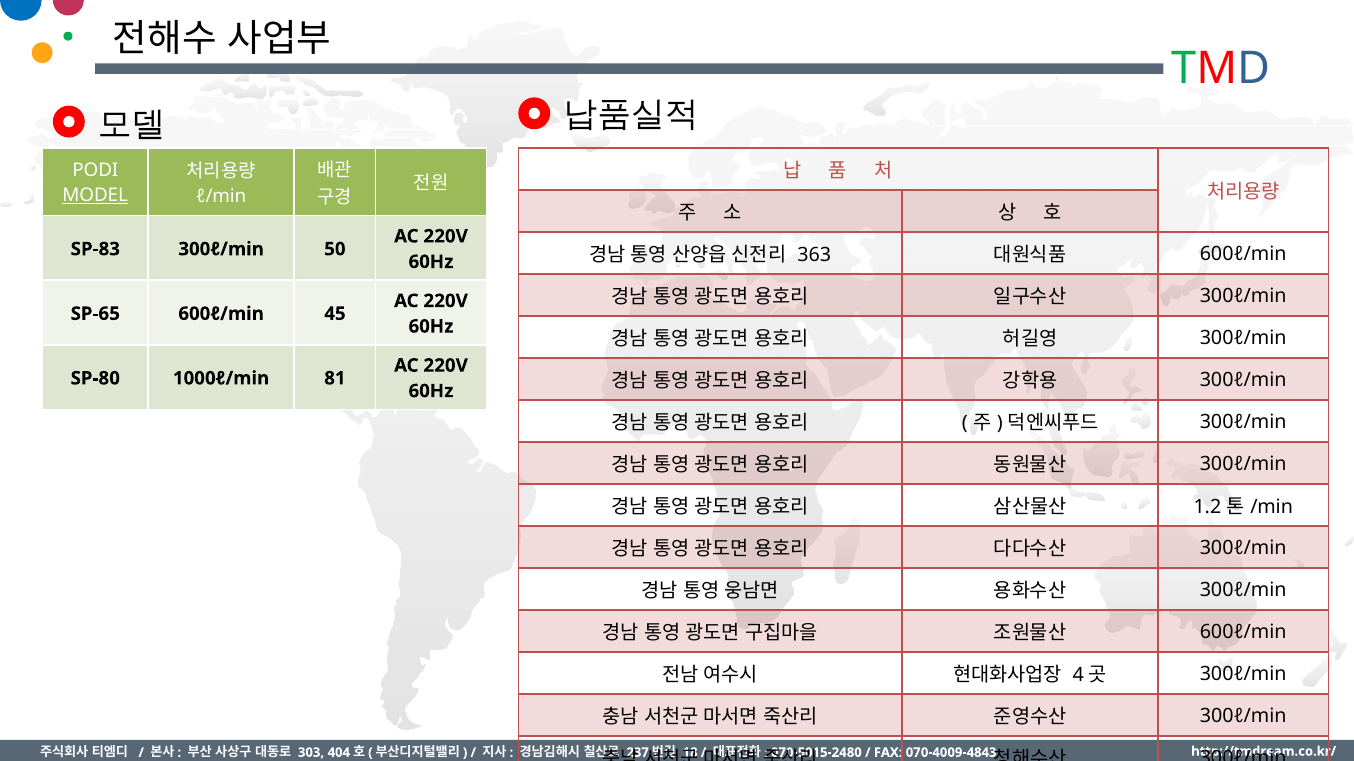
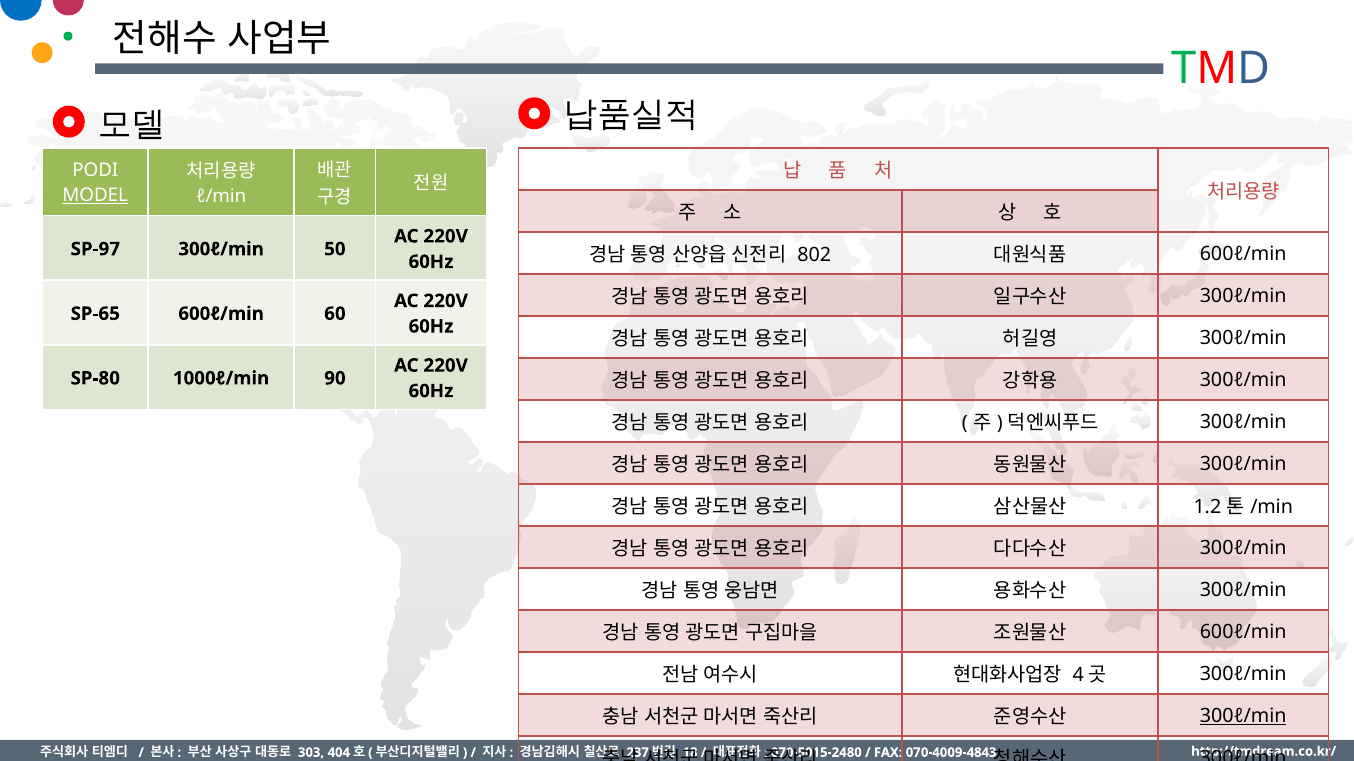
SP-83: SP-83 -> SP-97
363: 363 -> 802
45: 45 -> 60
81: 81 -> 90
300ℓ/min at (1243, 717) underline: none -> present
